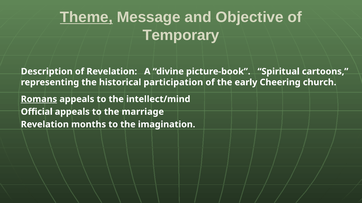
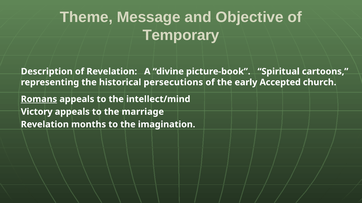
Theme underline: present -> none
participation: participation -> persecutions
Cheering: Cheering -> Accepted
Official: Official -> Victory
